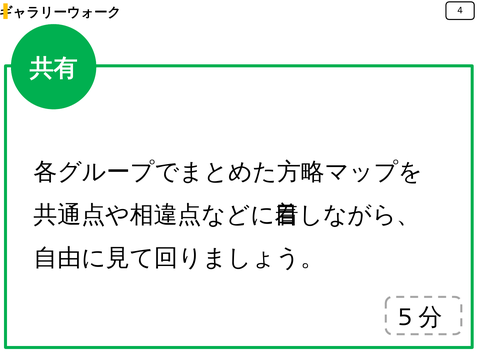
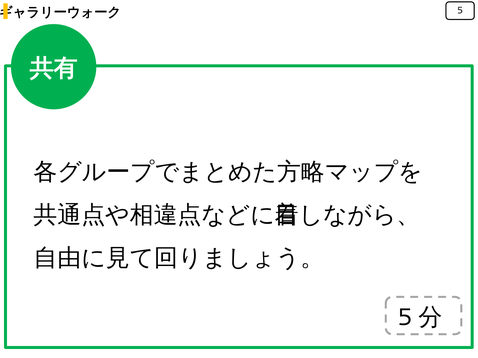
4: 4 -> 5
